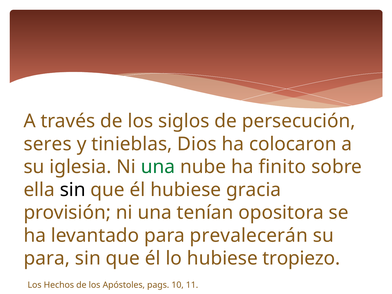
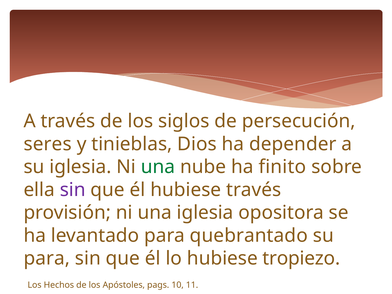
colocaron: colocaron -> depender
sin at (73, 190) colour: black -> purple
hubiese gracia: gracia -> través
una tenían: tenían -> iglesia
prevalecerán: prevalecerán -> quebrantado
